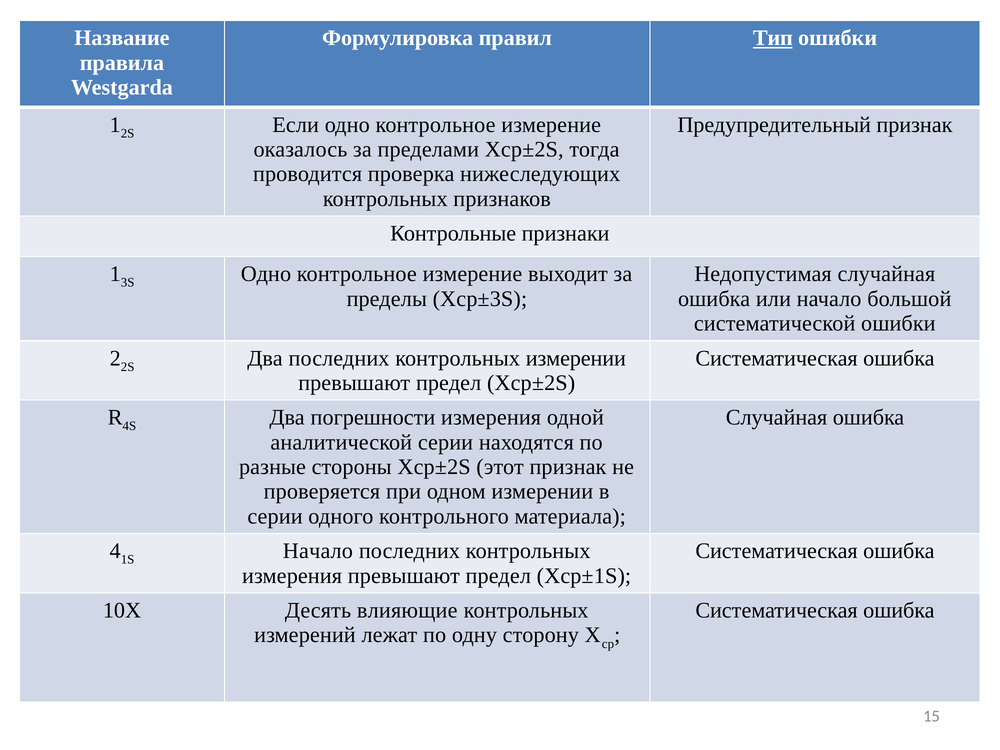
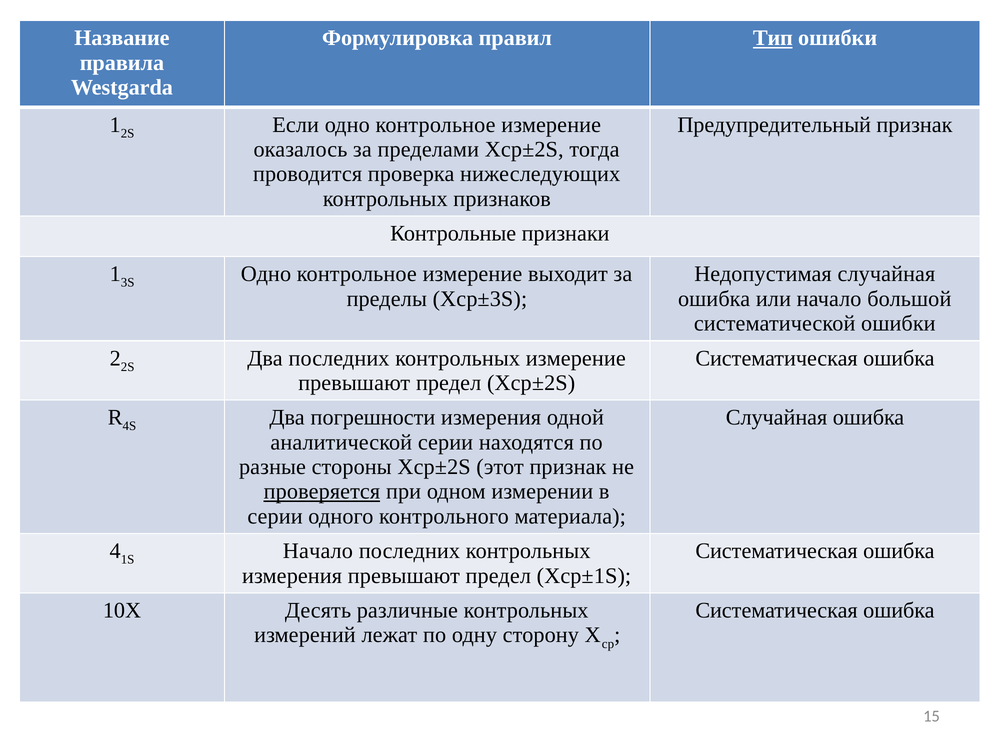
контрольных измерении: измерении -> измерение
проверяется underline: none -> present
влияющие: влияющие -> различные
